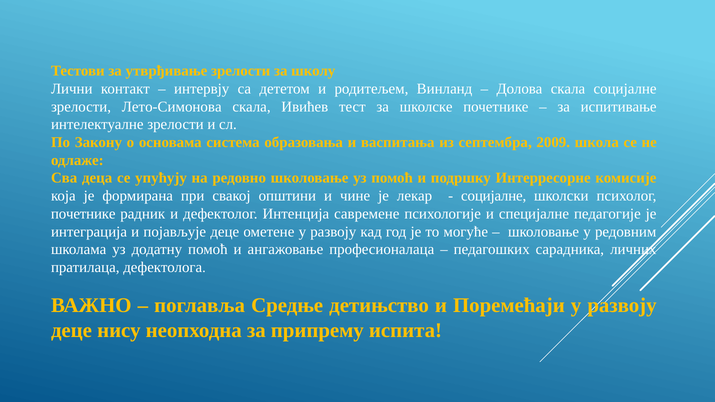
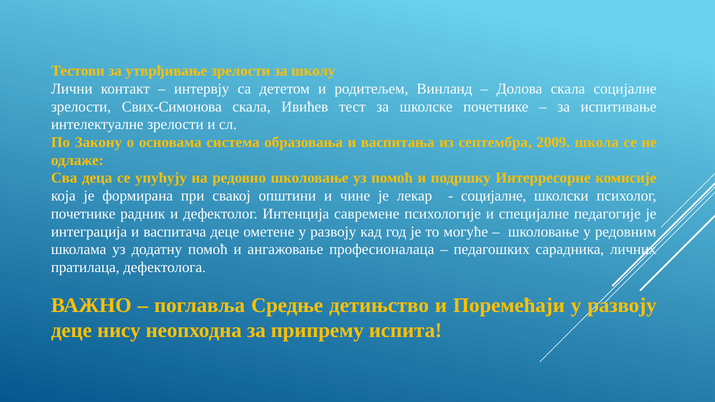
Лето-Симонова: Лето-Симонова -> Свих-Симонова
појављује: појављује -> васпитача
